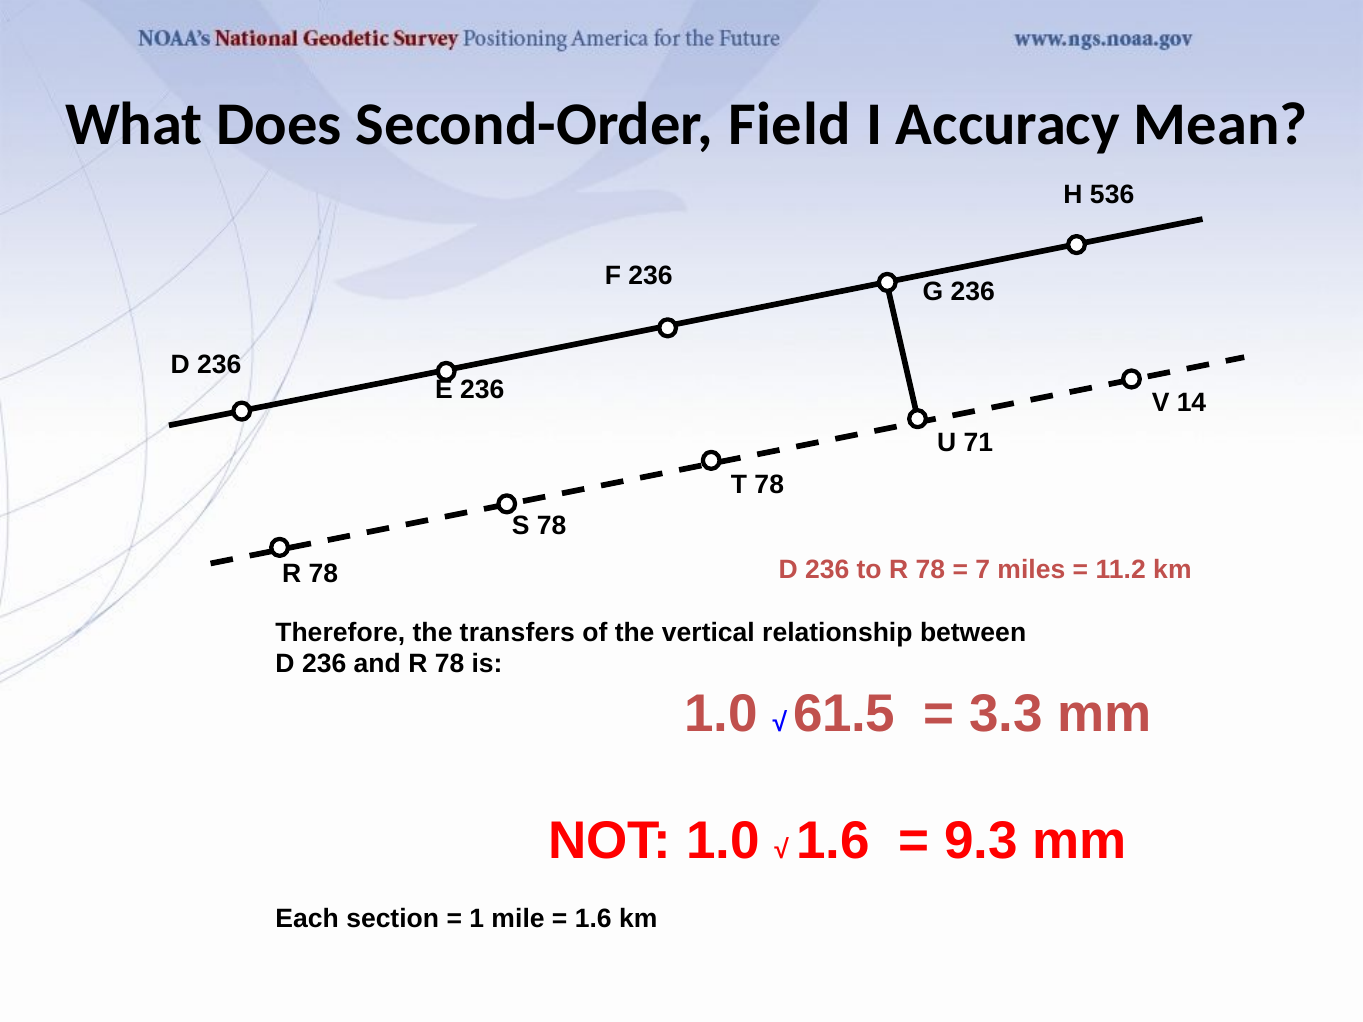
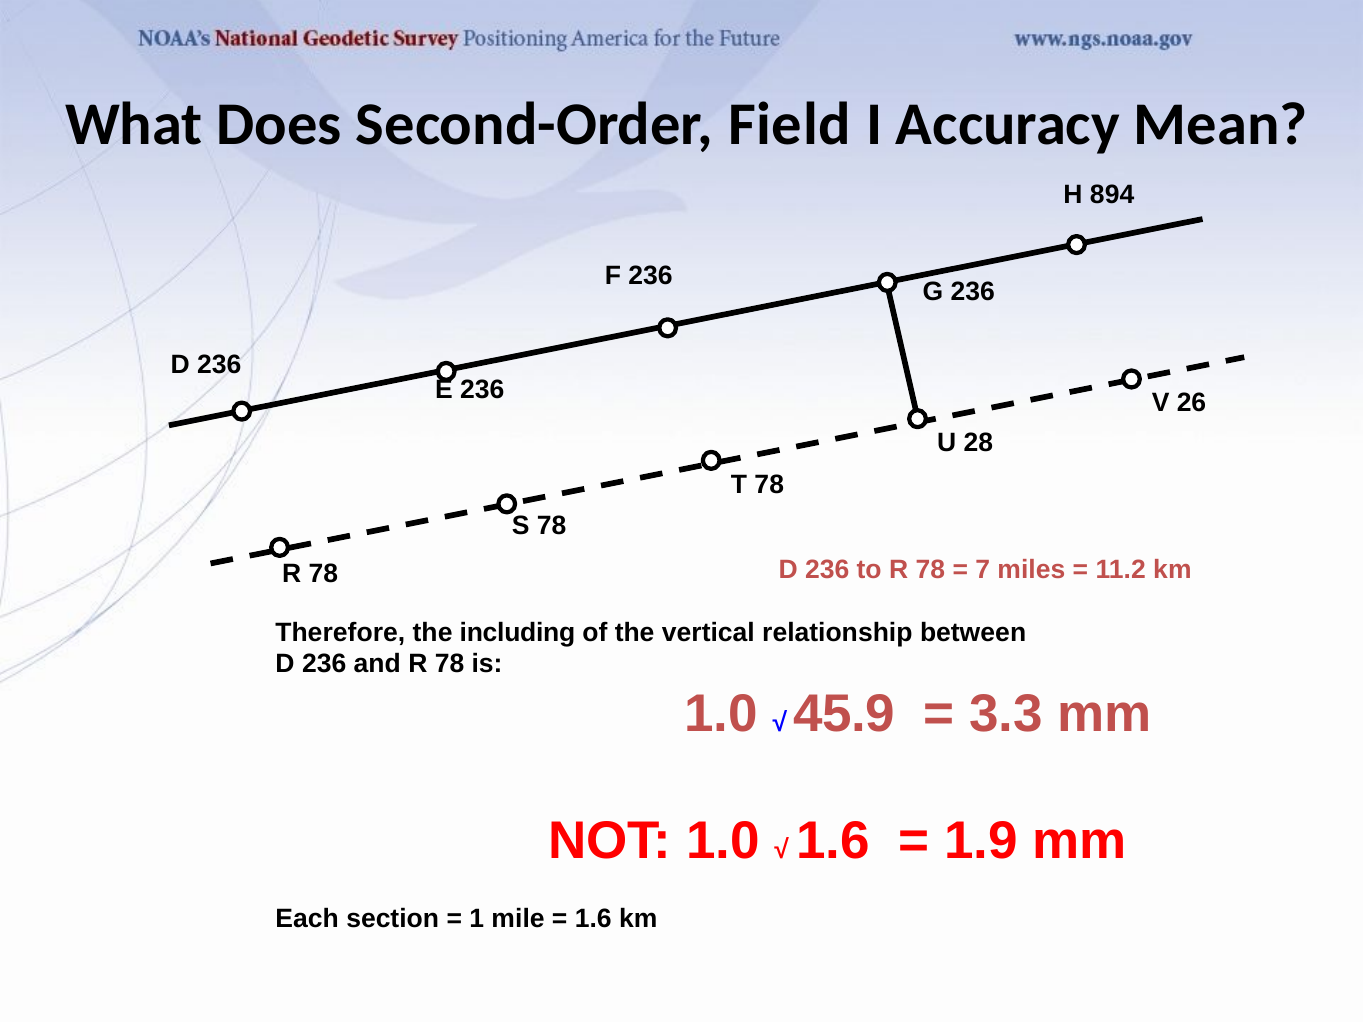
536: 536 -> 894
14: 14 -> 26
71: 71 -> 28
transfers: transfers -> including
61.5: 61.5 -> 45.9
9.3: 9.3 -> 1.9
